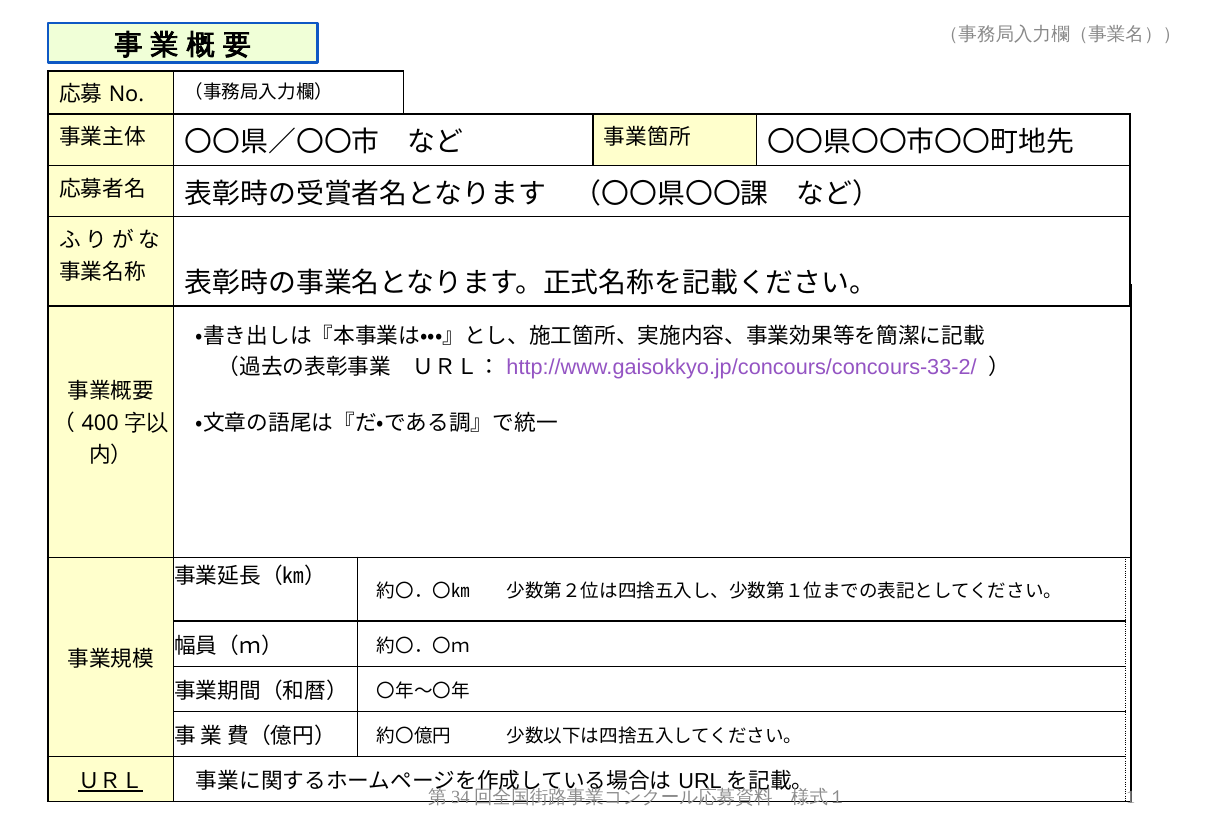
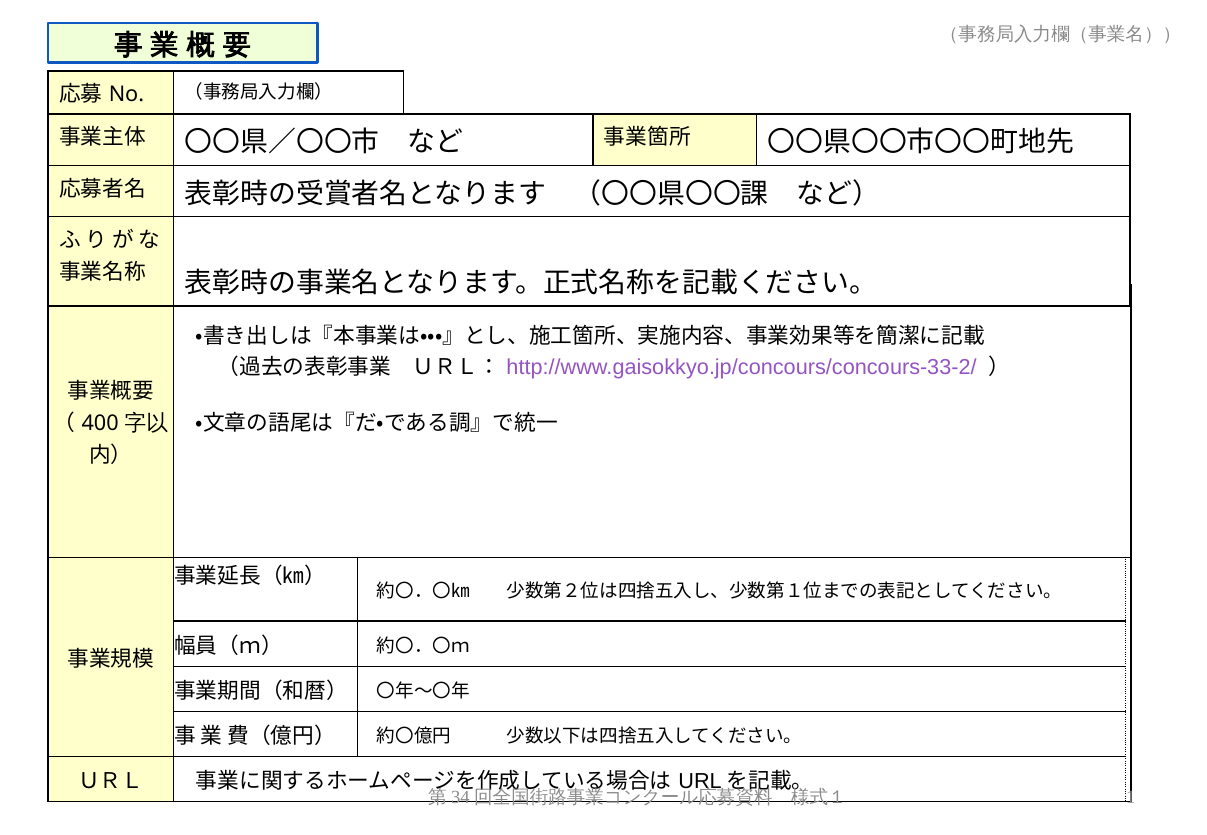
ＵＲＬ underline: present -> none
